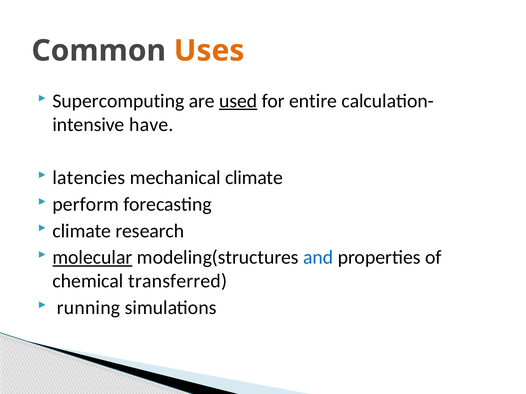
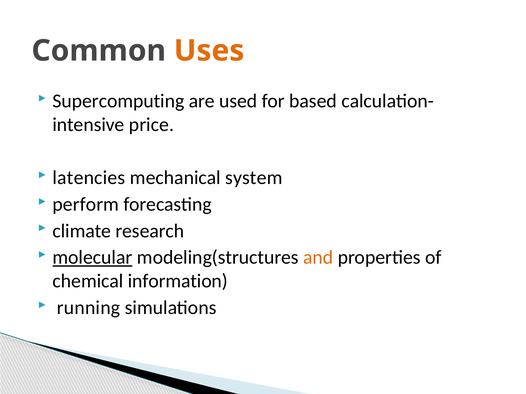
used underline: present -> none
entire: entire -> based
have: have -> price
mechanical climate: climate -> system
and colour: blue -> orange
transferred: transferred -> information
